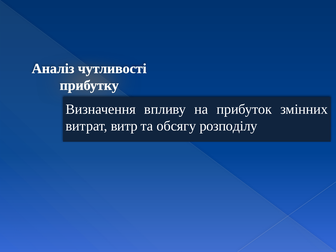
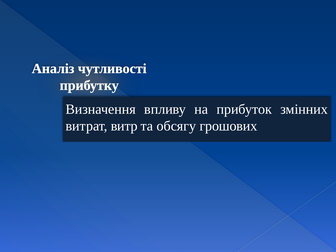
розподілу: розподілу -> грошових
